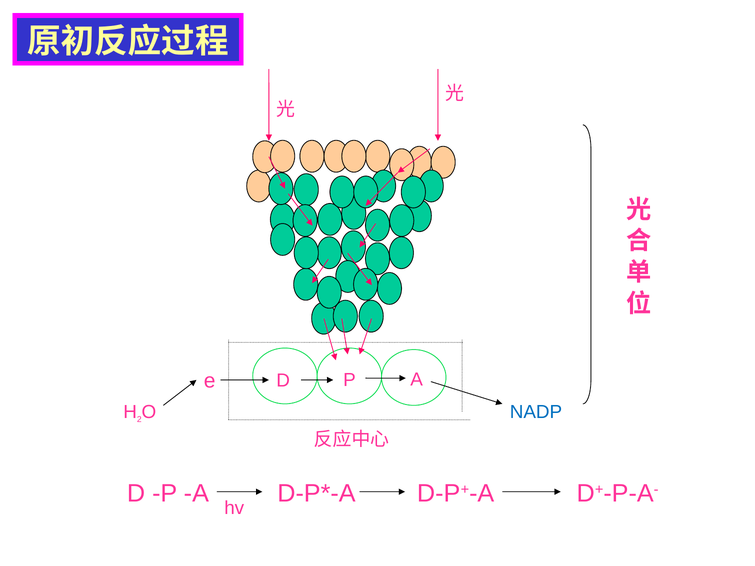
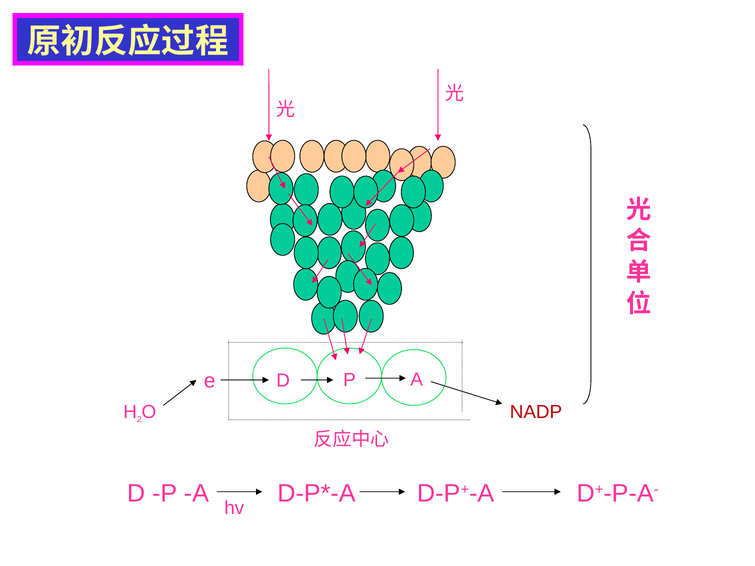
NADP colour: blue -> red
